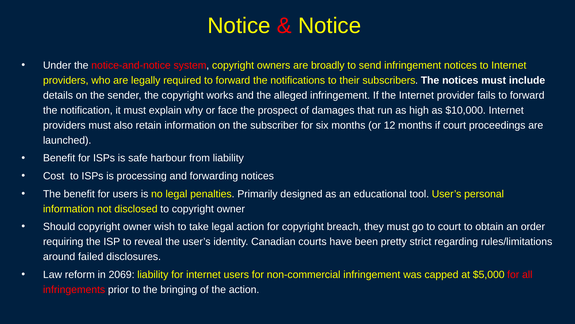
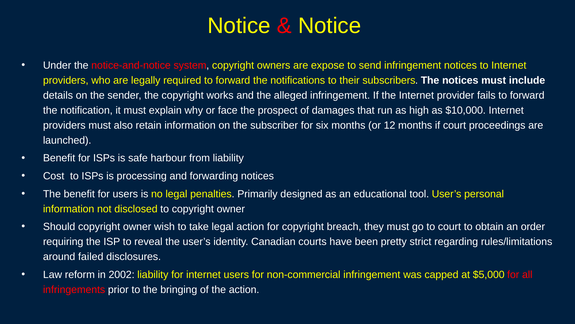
broadly: broadly -> expose
2069: 2069 -> 2002
